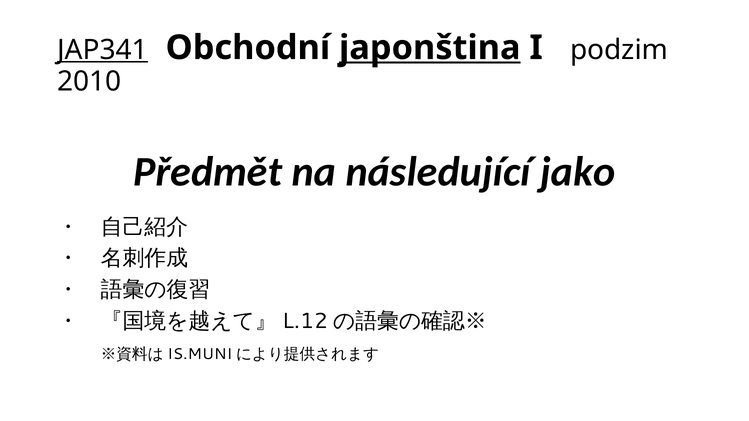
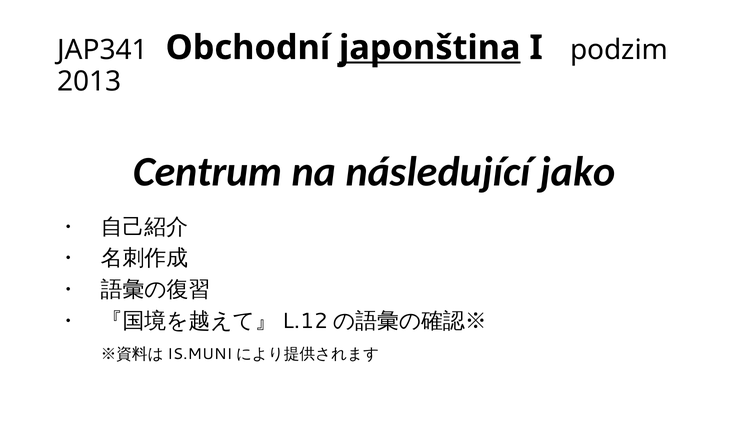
JAP341 underline: present -> none
2010: 2010 -> 2013
Předmět: Předmět -> Centrum
